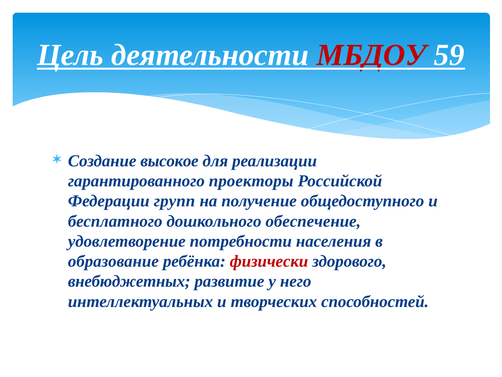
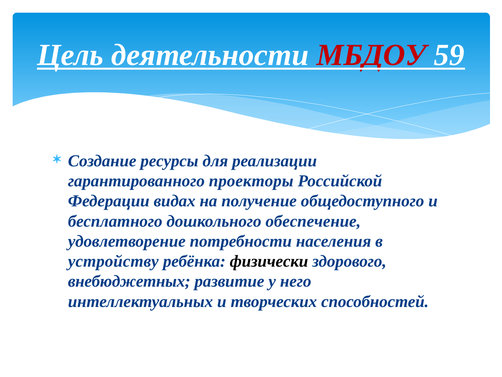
высокое: высокое -> ресурсы
групп: групп -> видах
образование: образование -> устройству
физически colour: red -> black
